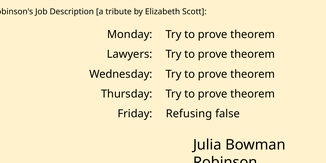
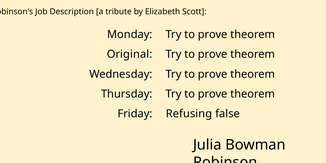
Lawyers: Lawyers -> Original
